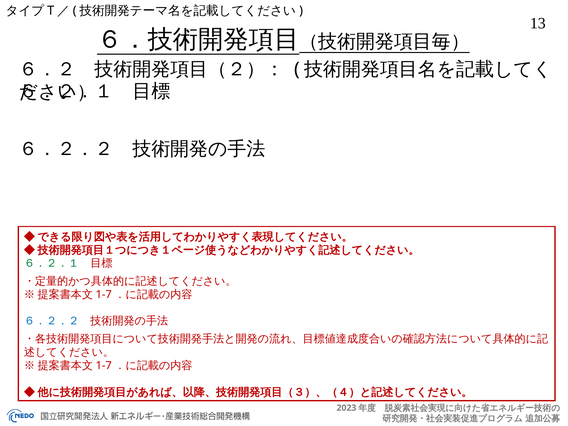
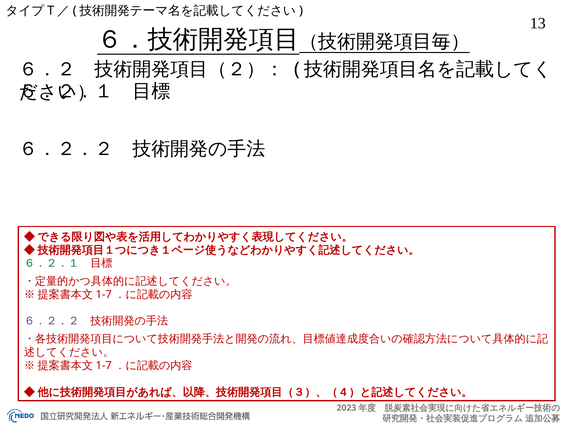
６．２．２ at (52, 321) colour: blue -> purple
